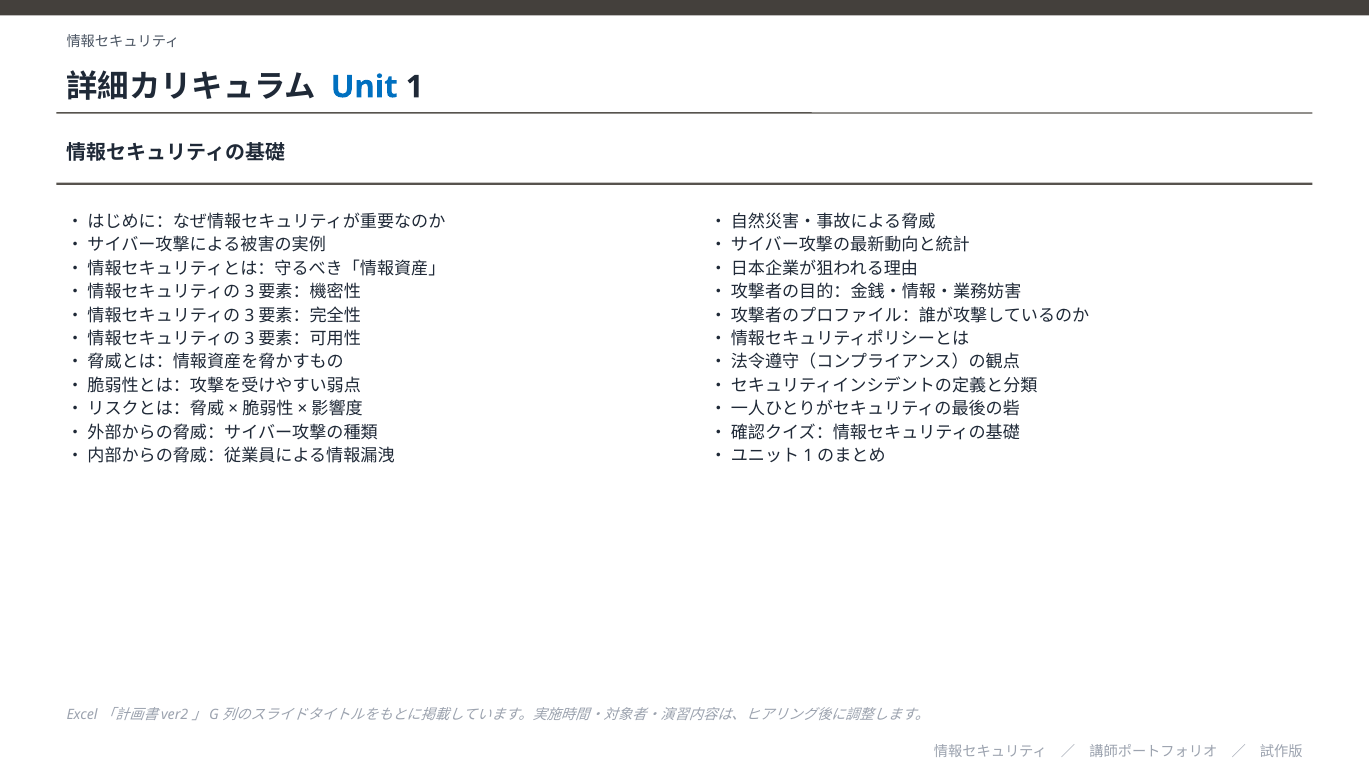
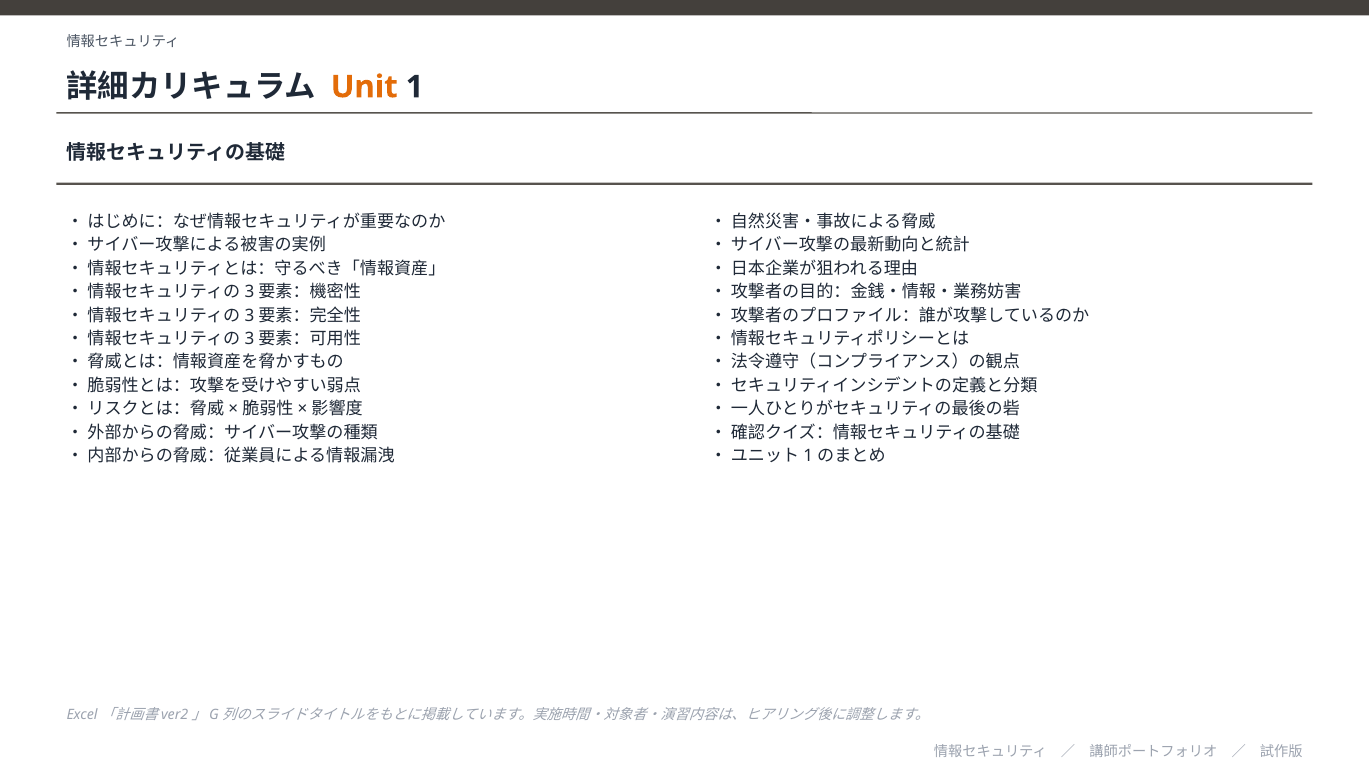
Unit colour: blue -> orange
